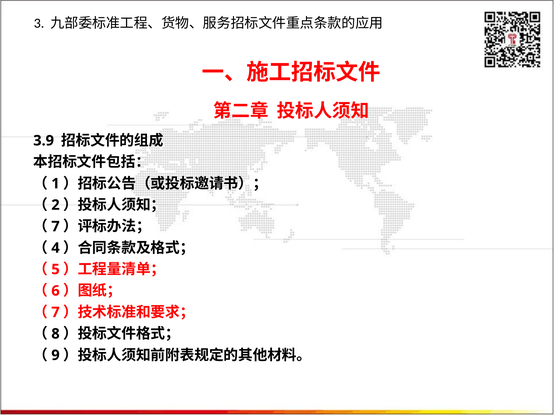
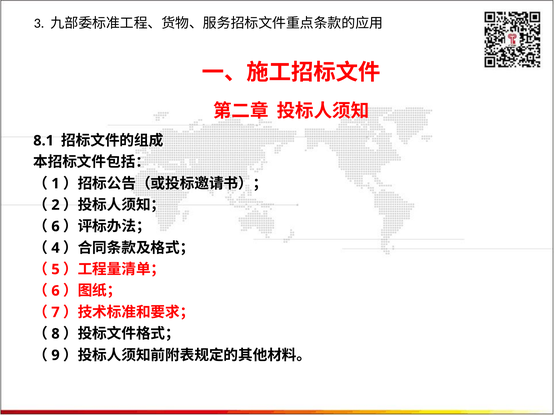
3.9: 3.9 -> 8.1
7 at (56, 227): 7 -> 6
